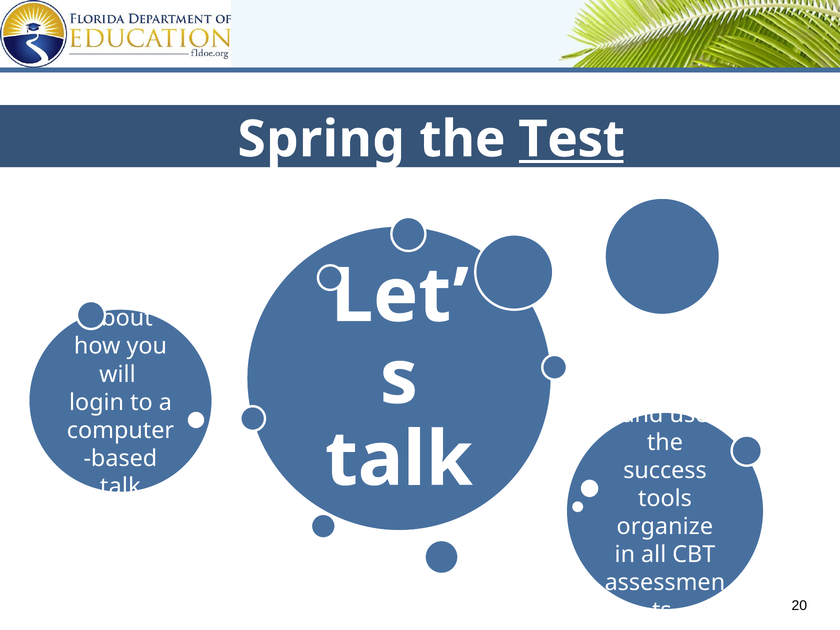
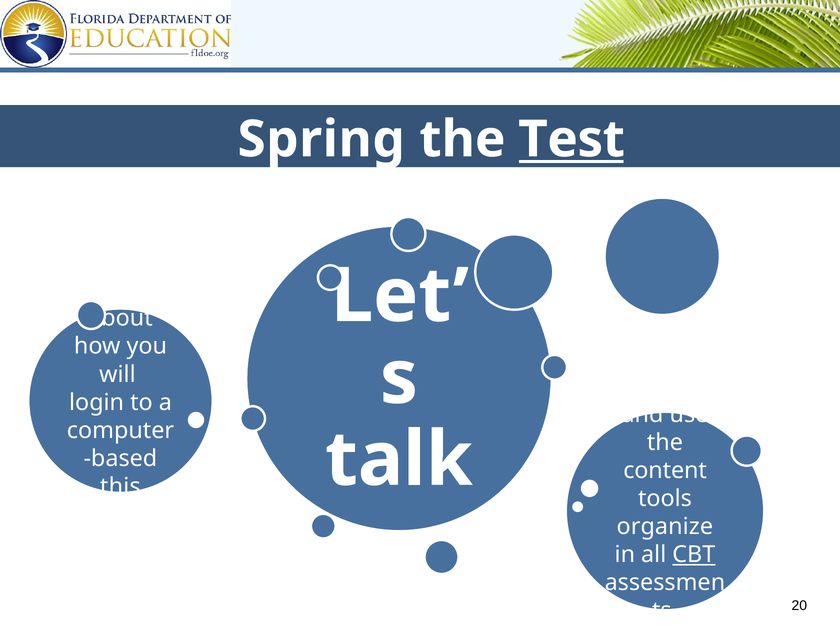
success: success -> content
talk at (120, 486): talk -> this
CBT underline: none -> present
